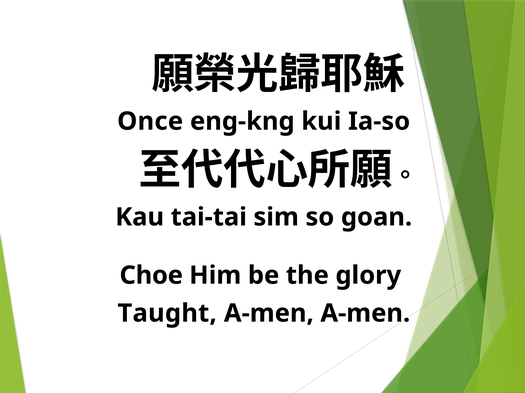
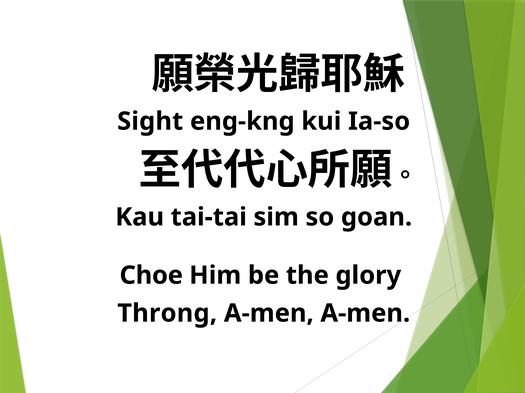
Once: Once -> Sight
Taught: Taught -> Throng
